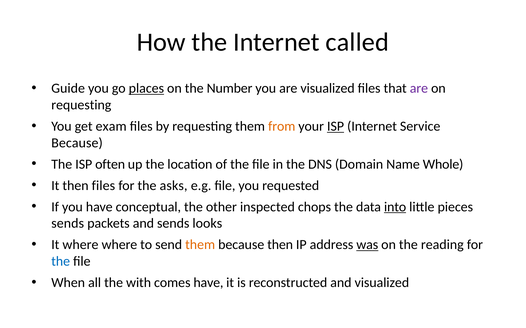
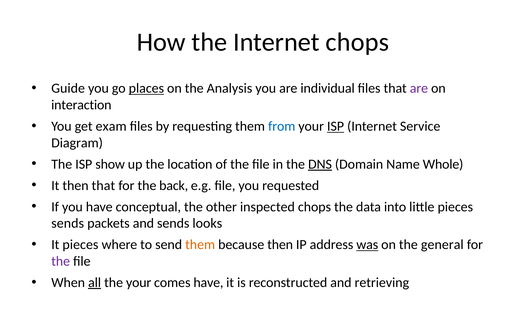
Internet called: called -> chops
Number: Number -> Analysis
are visualized: visualized -> individual
requesting at (81, 105): requesting -> interaction
from colour: orange -> blue
Because at (77, 143): Because -> Diagram
often: often -> show
DNS underline: none -> present
then files: files -> that
asks: asks -> back
into underline: present -> none
It where: where -> pieces
reading: reading -> general
the at (61, 262) colour: blue -> purple
all underline: none -> present
the with: with -> your
and visualized: visualized -> retrieving
